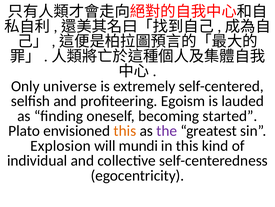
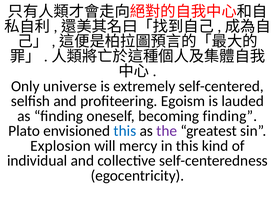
becoming started: started -> finding
this at (125, 130) colour: orange -> blue
mundi: mundi -> mercy
